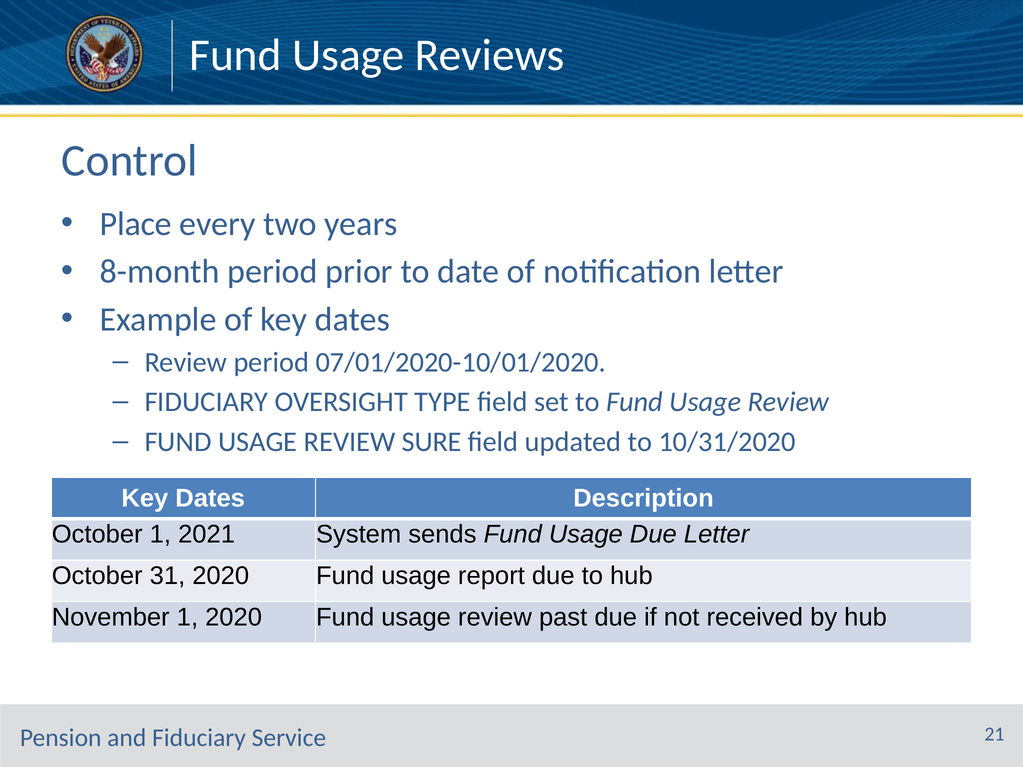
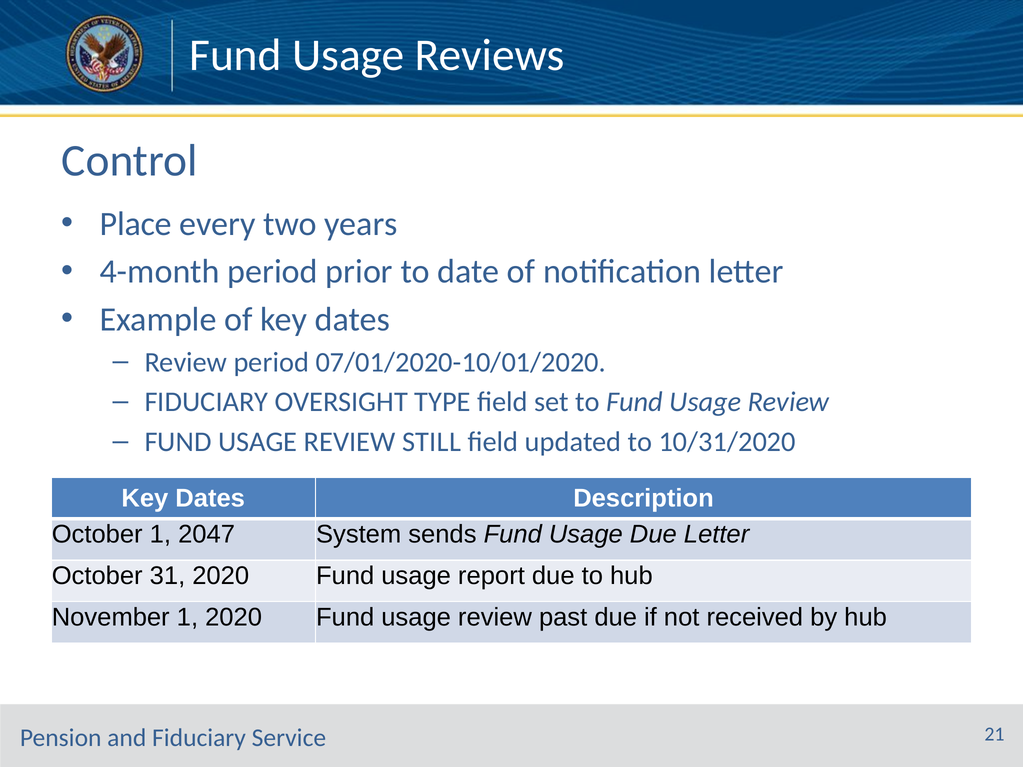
8-month: 8-month -> 4-month
SURE: SURE -> STILL
2021: 2021 -> 2047
